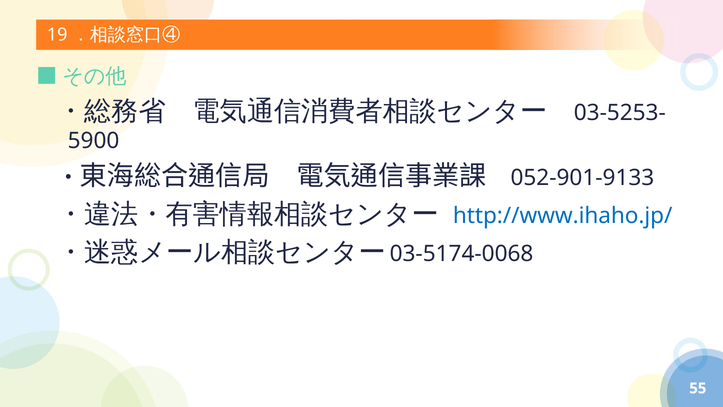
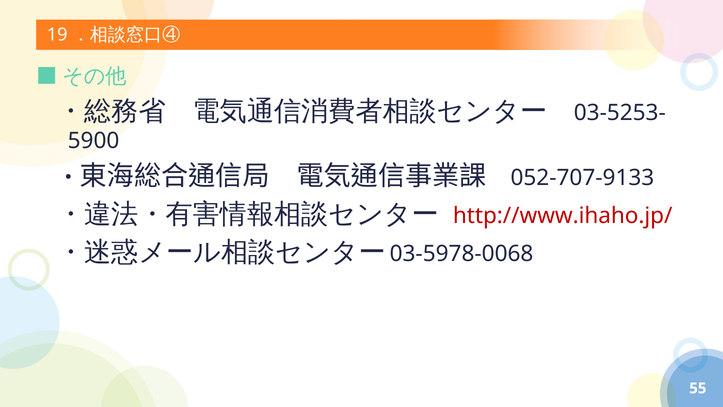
052-901-9133: 052-901-9133 -> 052-707-9133
http://www.ihaho.jp/ colour: blue -> red
03-5174-0068: 03-5174-0068 -> 03-5978-0068
